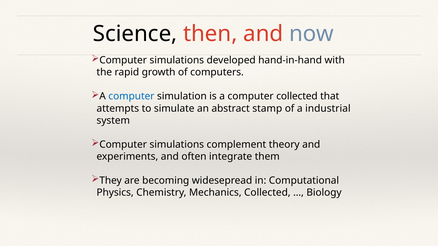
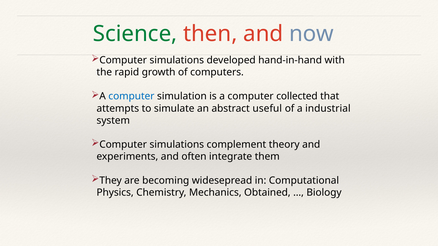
Science colour: black -> green
stamp: stamp -> useful
Mechanics Collected: Collected -> Obtained
